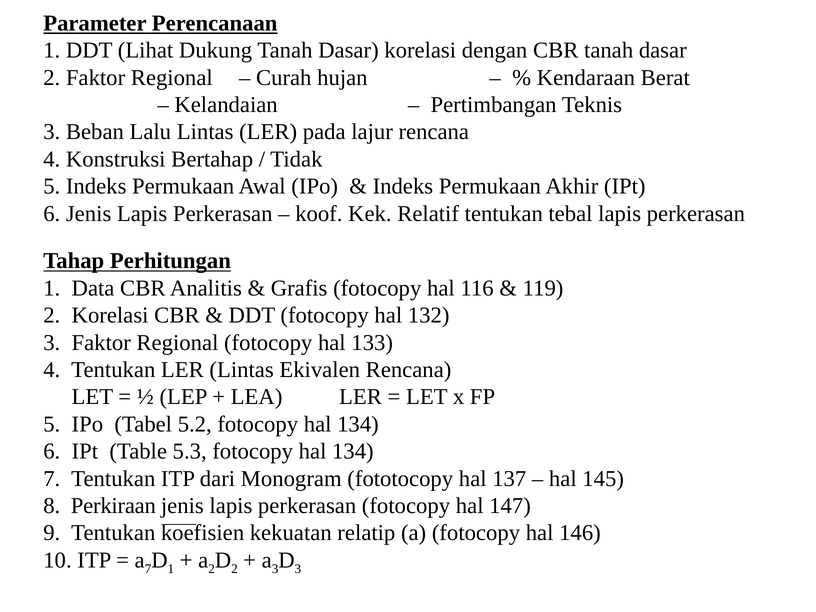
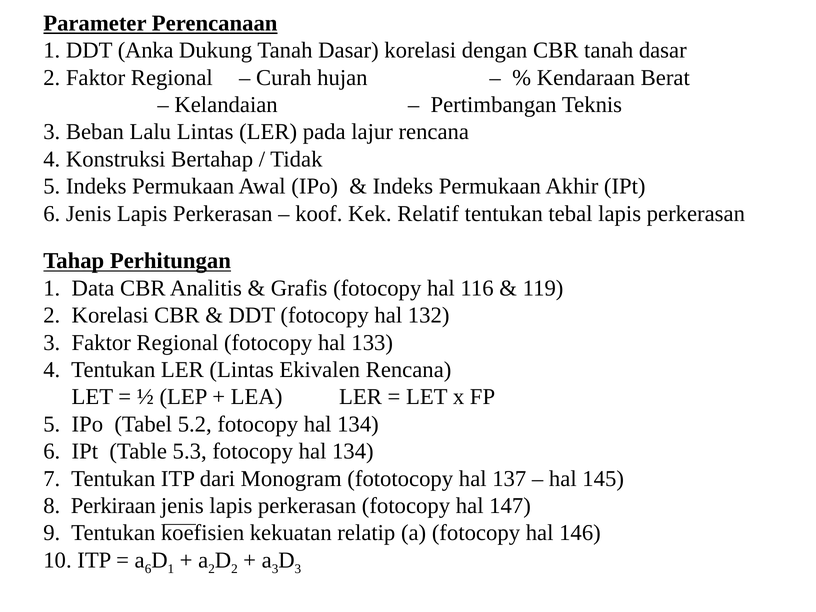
Lihat: Lihat -> Anka
a 7: 7 -> 6
